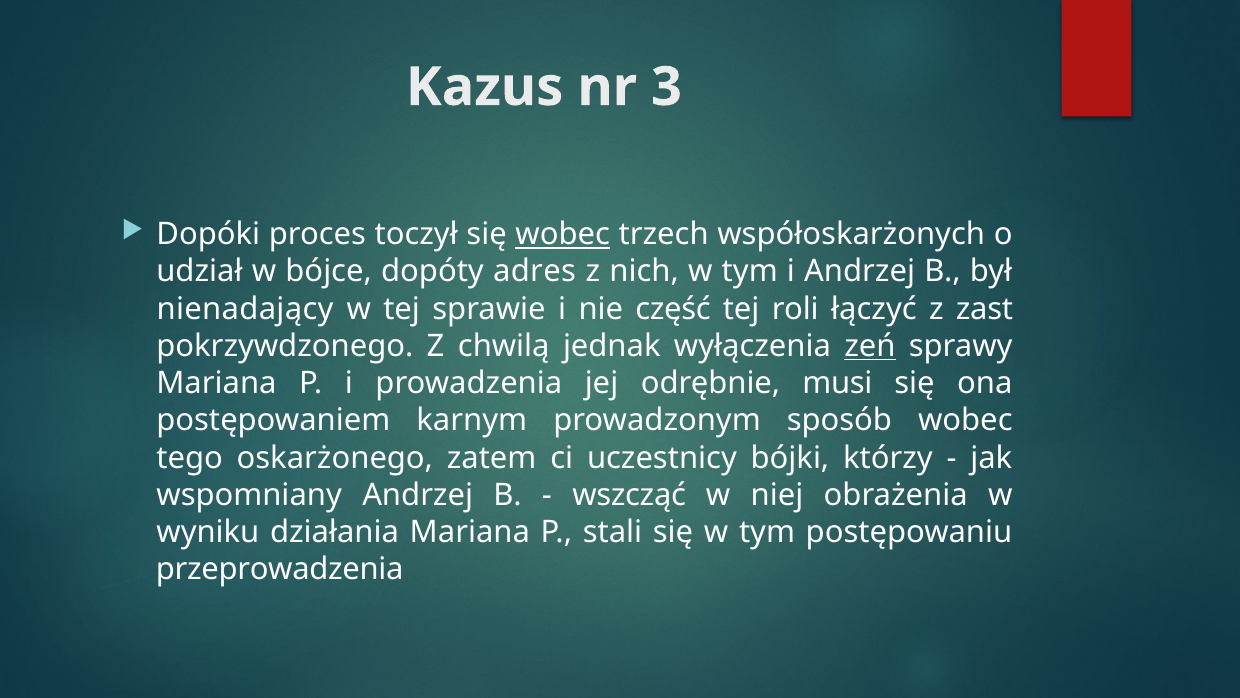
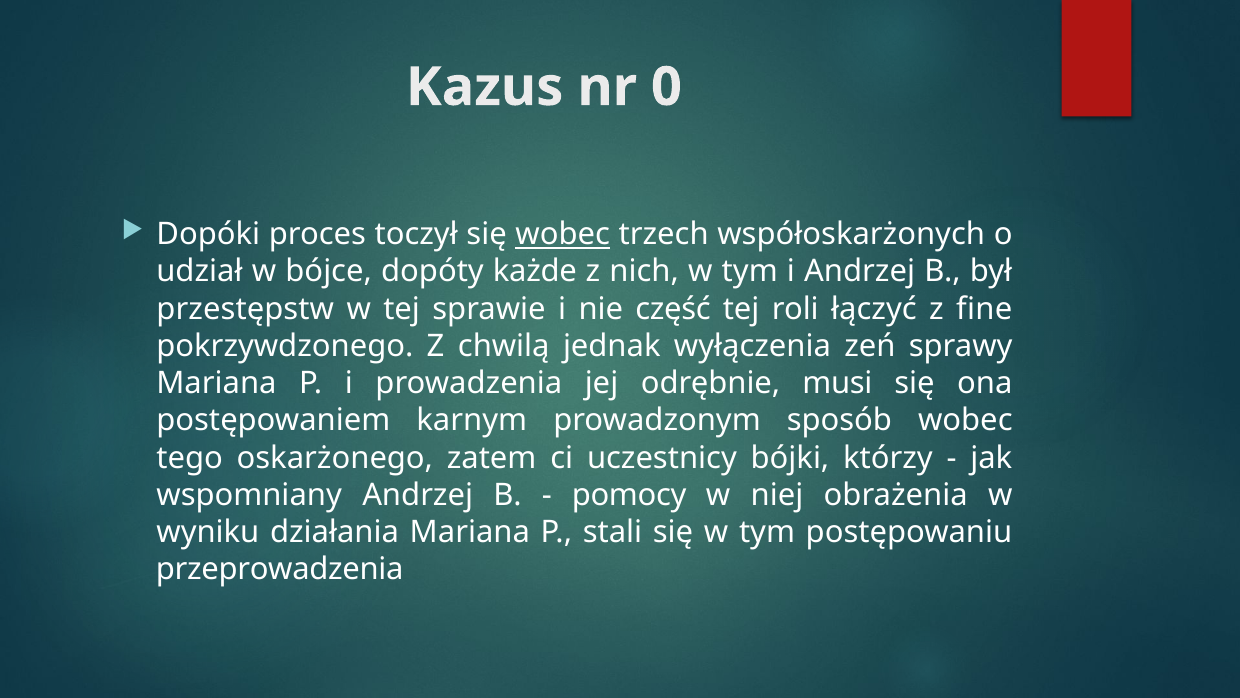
3: 3 -> 0
adres: adres -> każde
nienadający: nienadający -> przestępstw
zast: zast -> fine
zeń underline: present -> none
wszcząć: wszcząć -> pomocy
